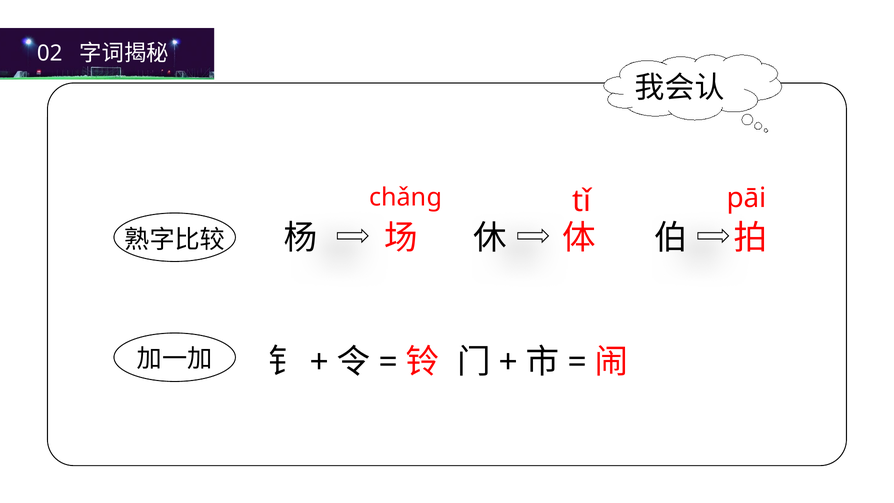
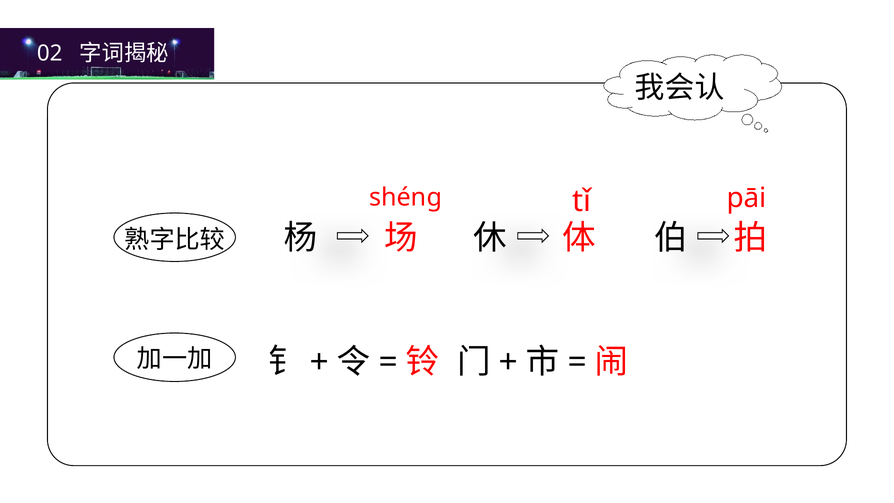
chǎnɡ: chǎnɡ -> shénɡ
